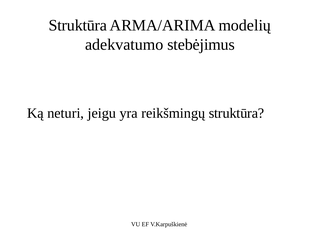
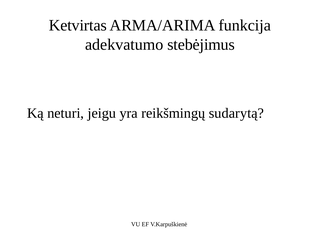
Struktūra at (78, 25): Struktūra -> Ketvirtas
modelių: modelių -> funkcija
reikšmingų struktūra: struktūra -> sudarytą
